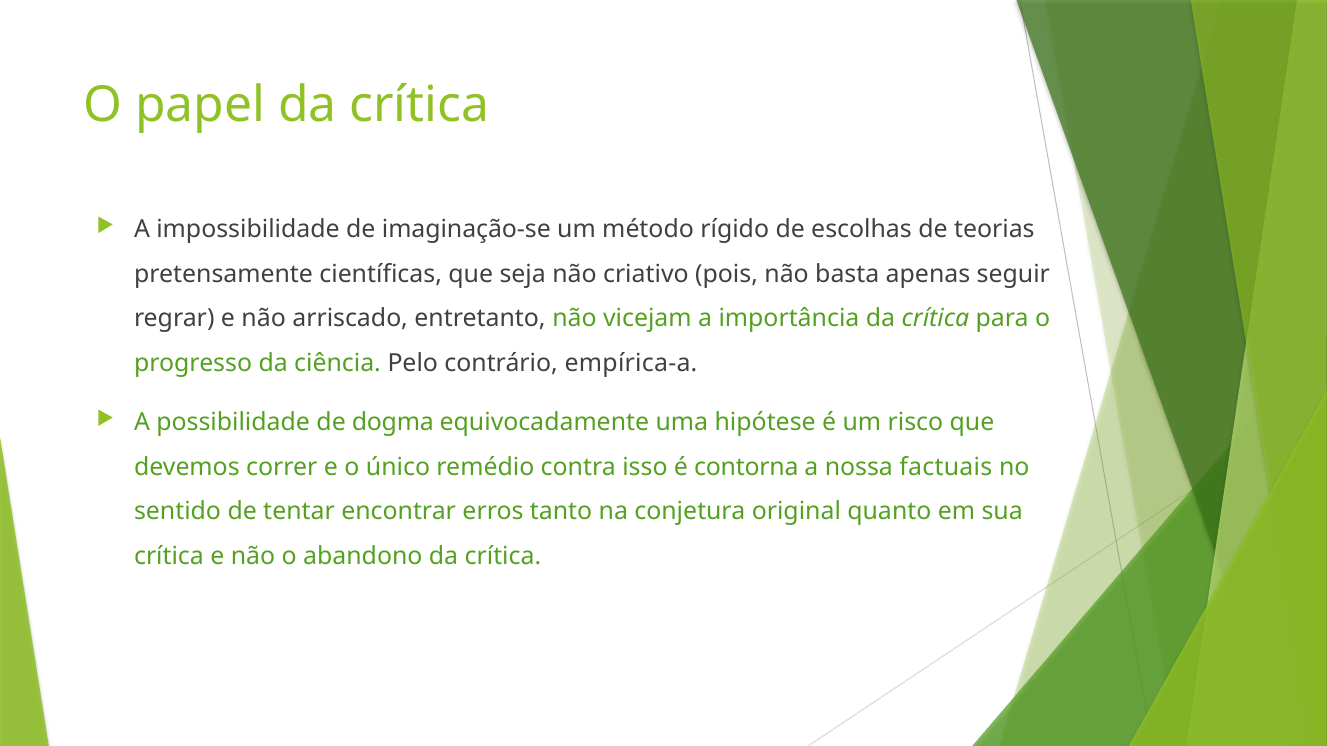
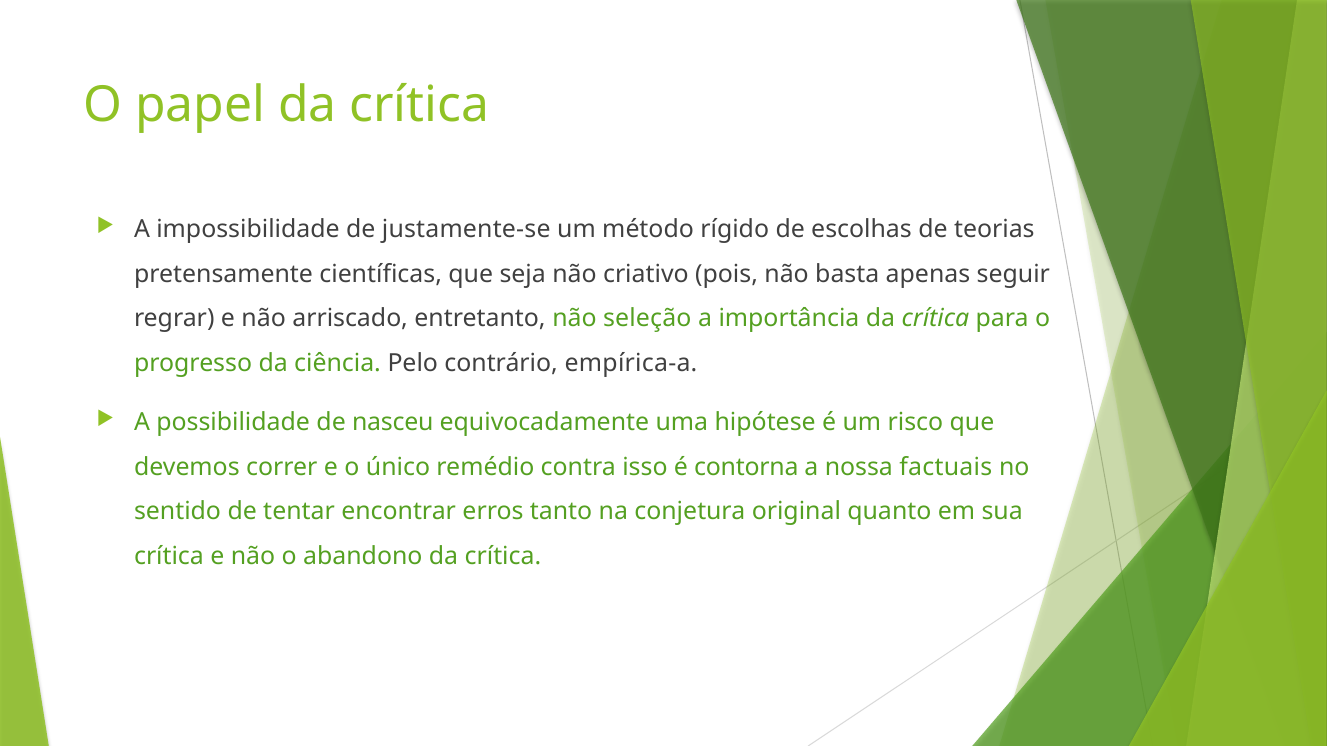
imaginação-se: imaginação-se -> justamente-se
vicejam: vicejam -> seleção
dogma: dogma -> nasceu
